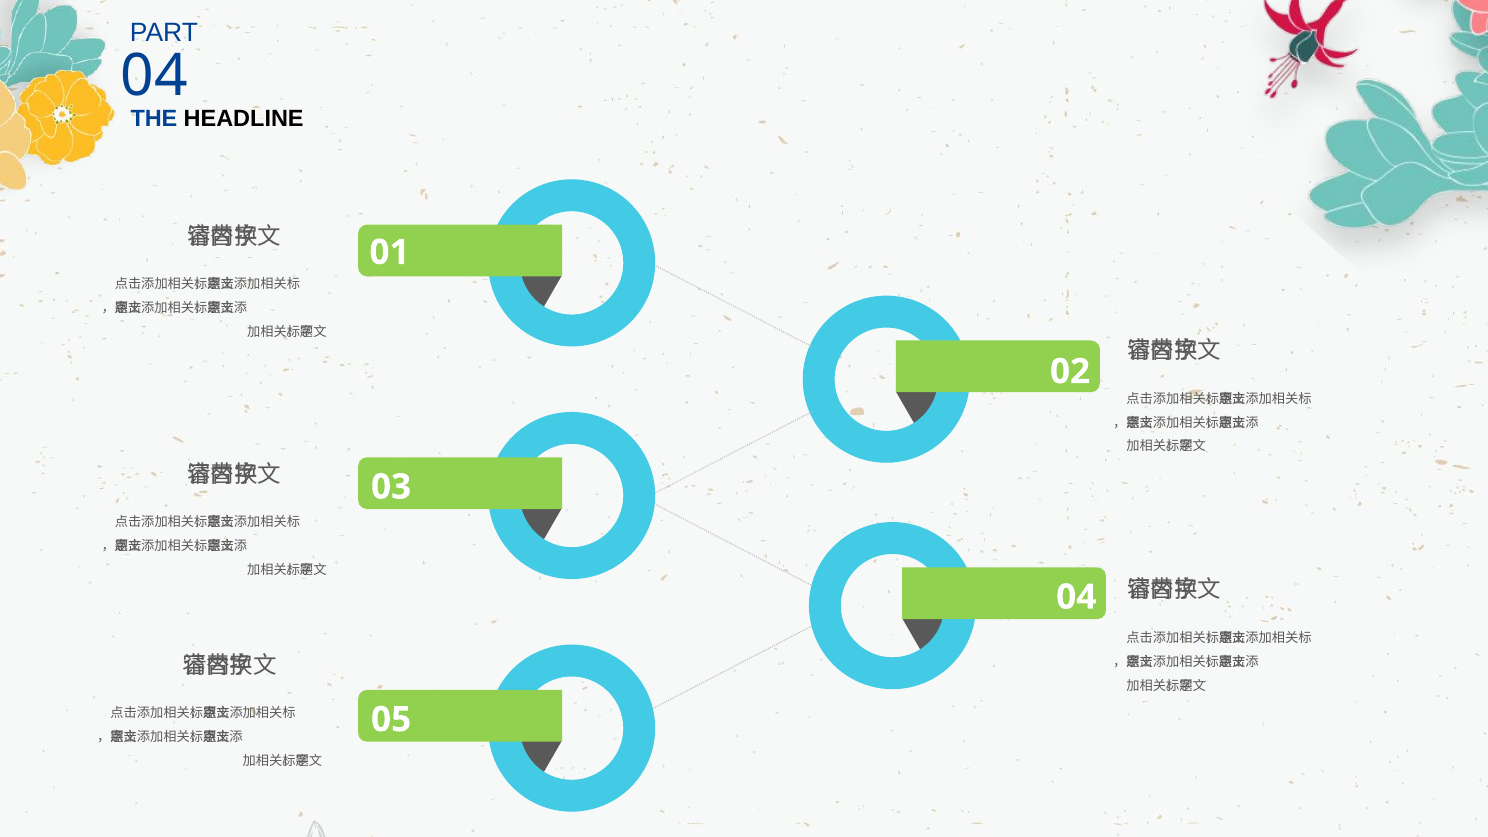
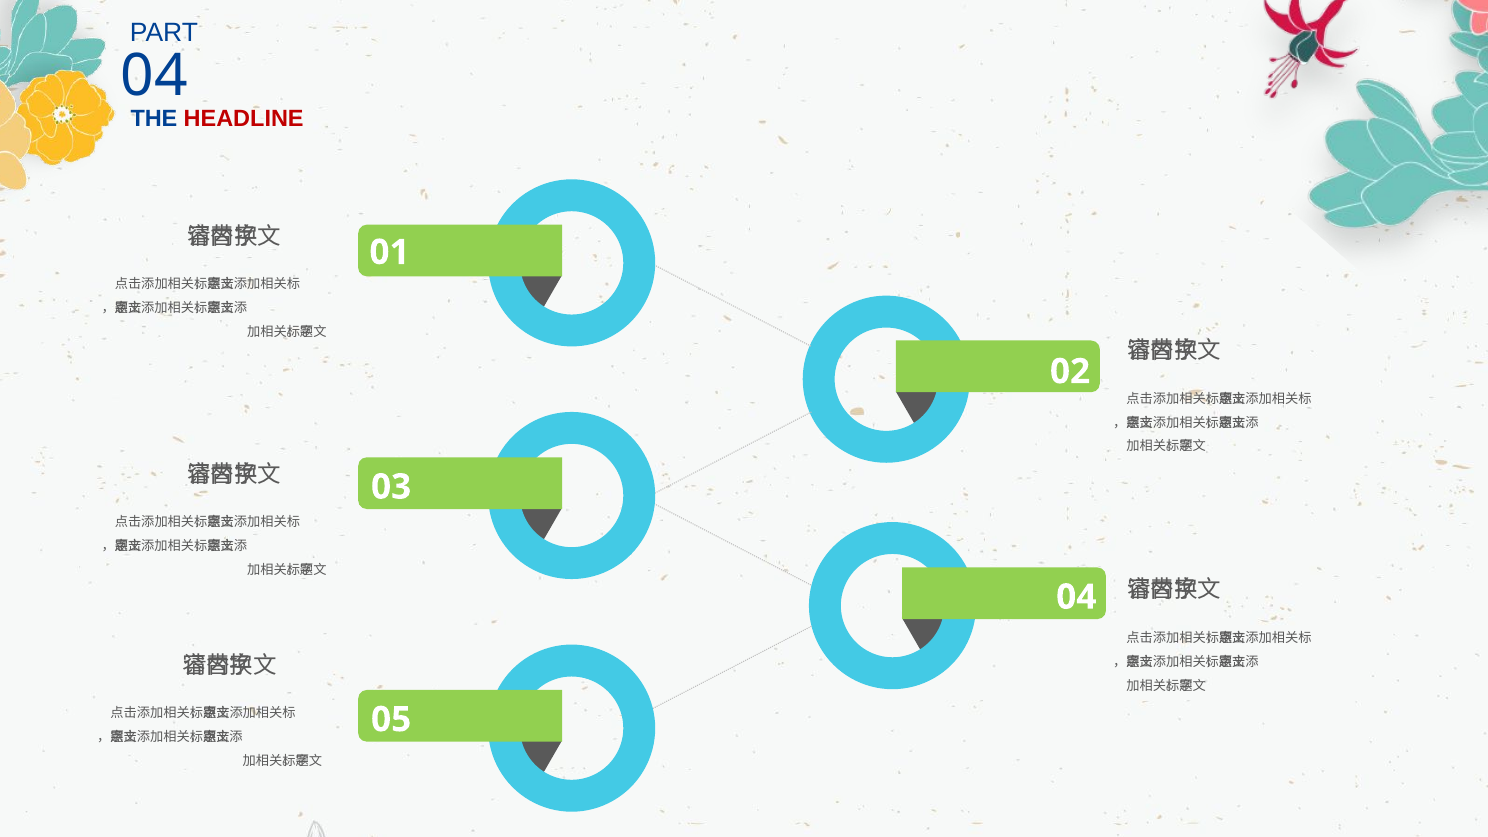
HEADLINE colour: black -> red
